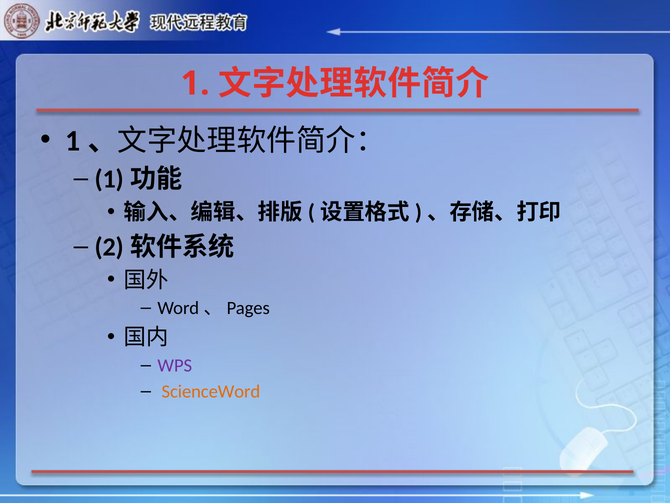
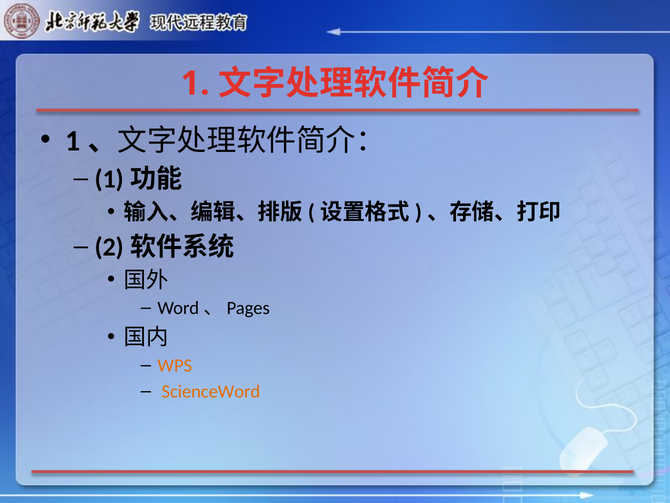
WPS colour: purple -> orange
